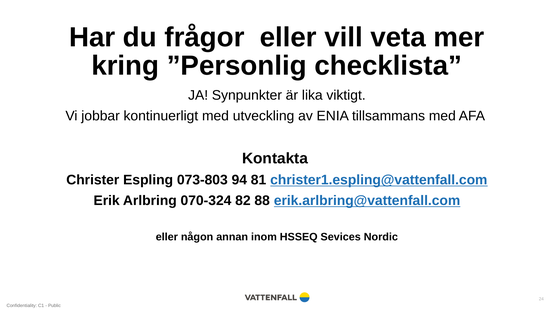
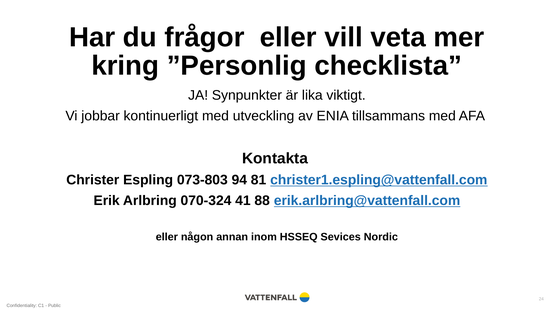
82: 82 -> 41
